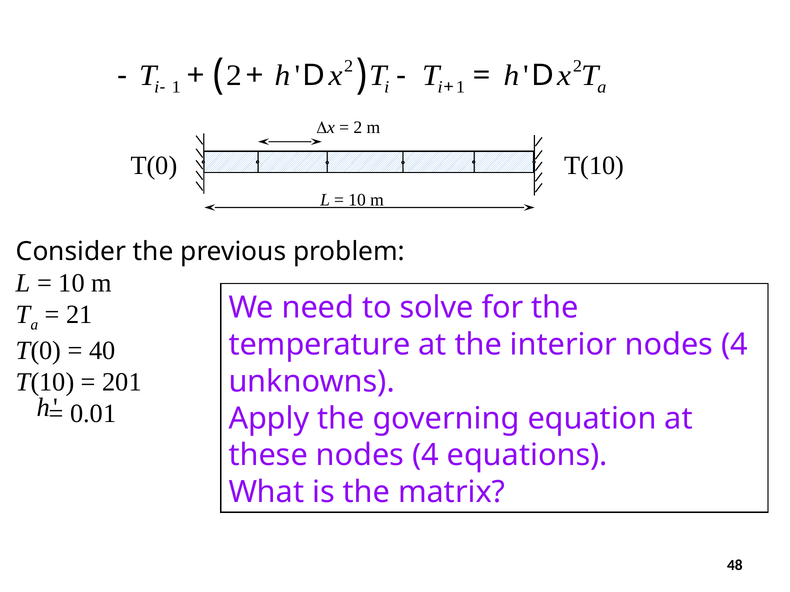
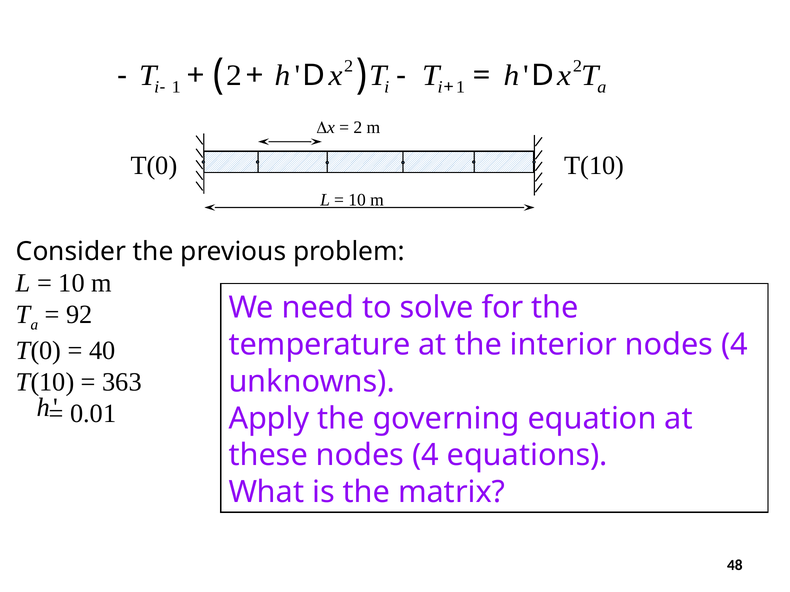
21: 21 -> 92
201: 201 -> 363
